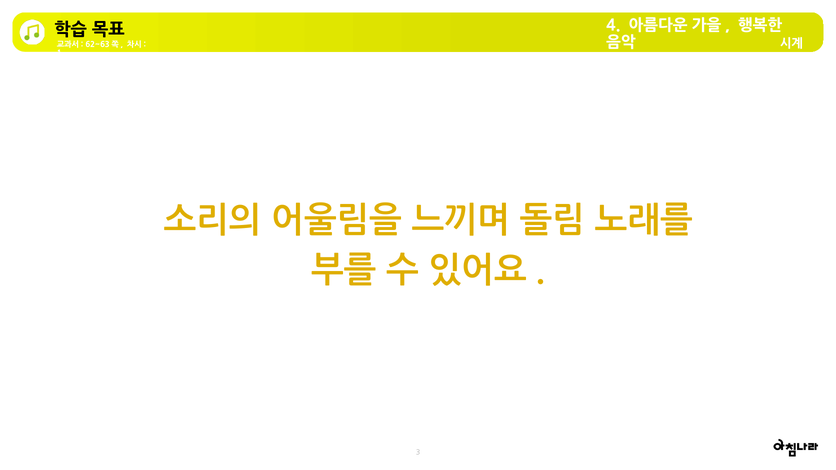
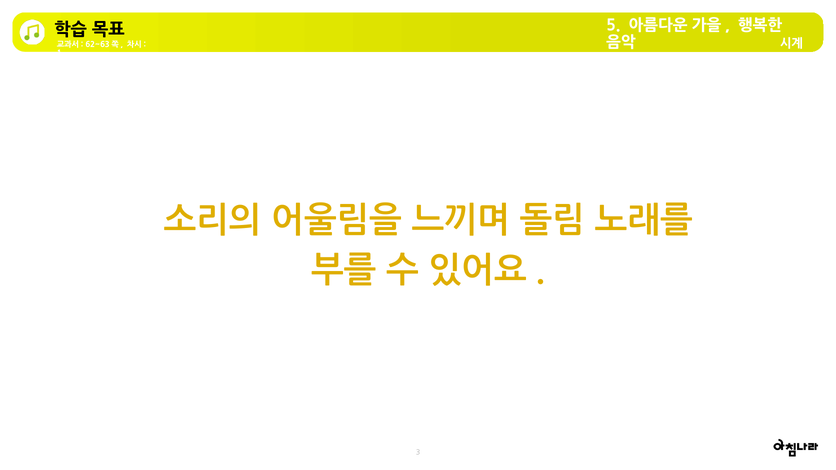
4: 4 -> 5
